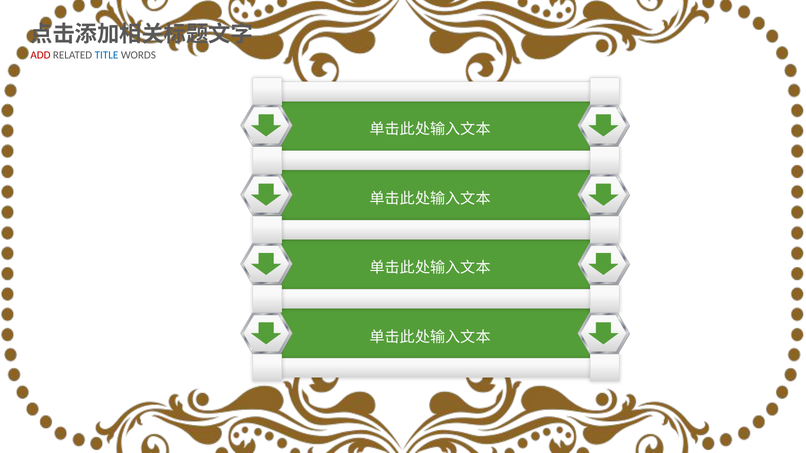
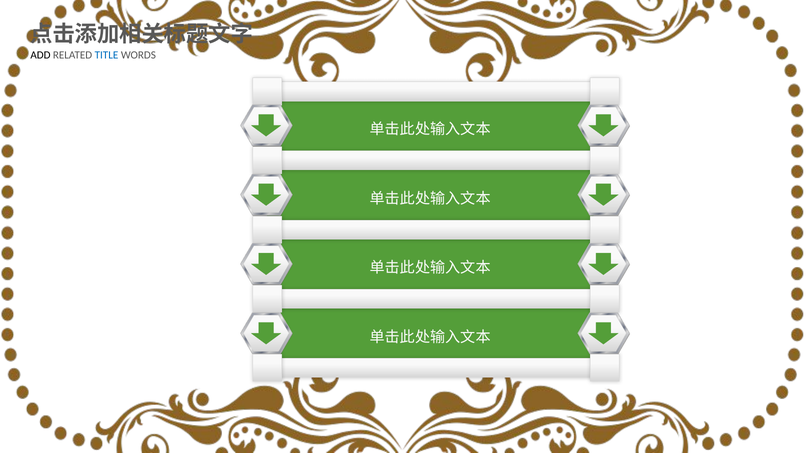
ADD colour: red -> black
